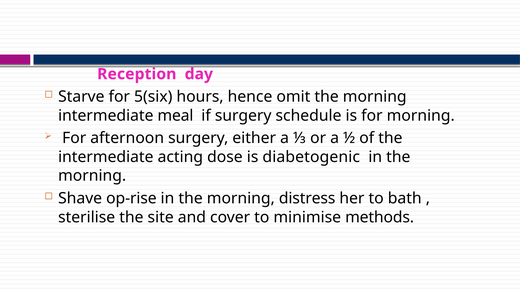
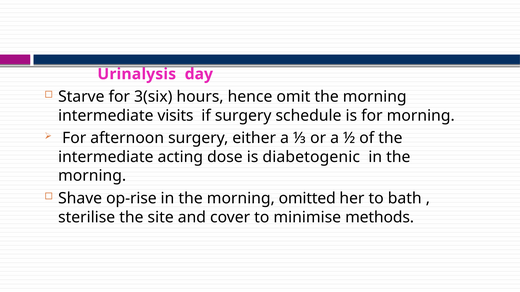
Reception: Reception -> Urinalysis
5(six: 5(six -> 3(six
meal: meal -> visits
distress: distress -> omitted
